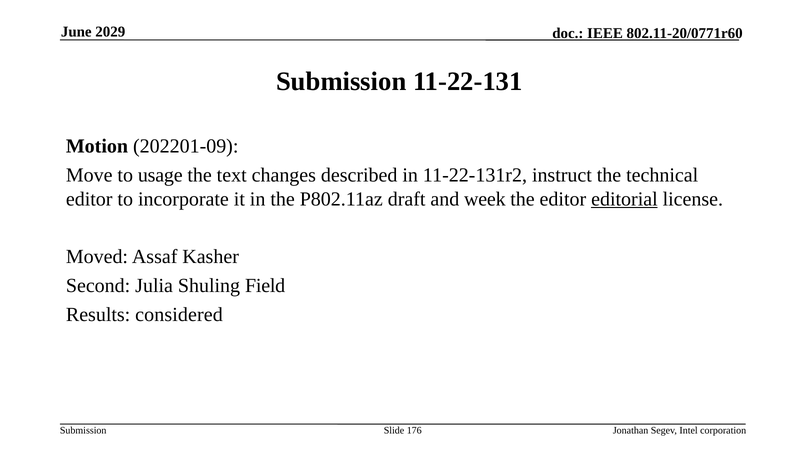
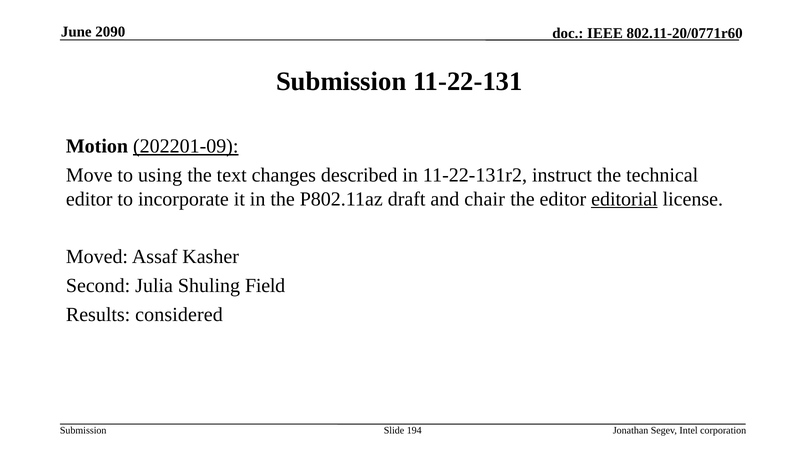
2029: 2029 -> 2090
202201-09 underline: none -> present
usage: usage -> using
week: week -> chair
176: 176 -> 194
